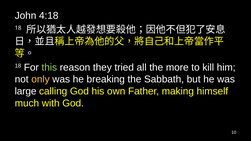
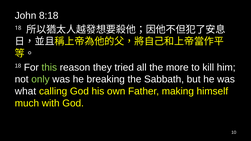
4:18: 4:18 -> 8:18
only colour: yellow -> light green
large: large -> what
